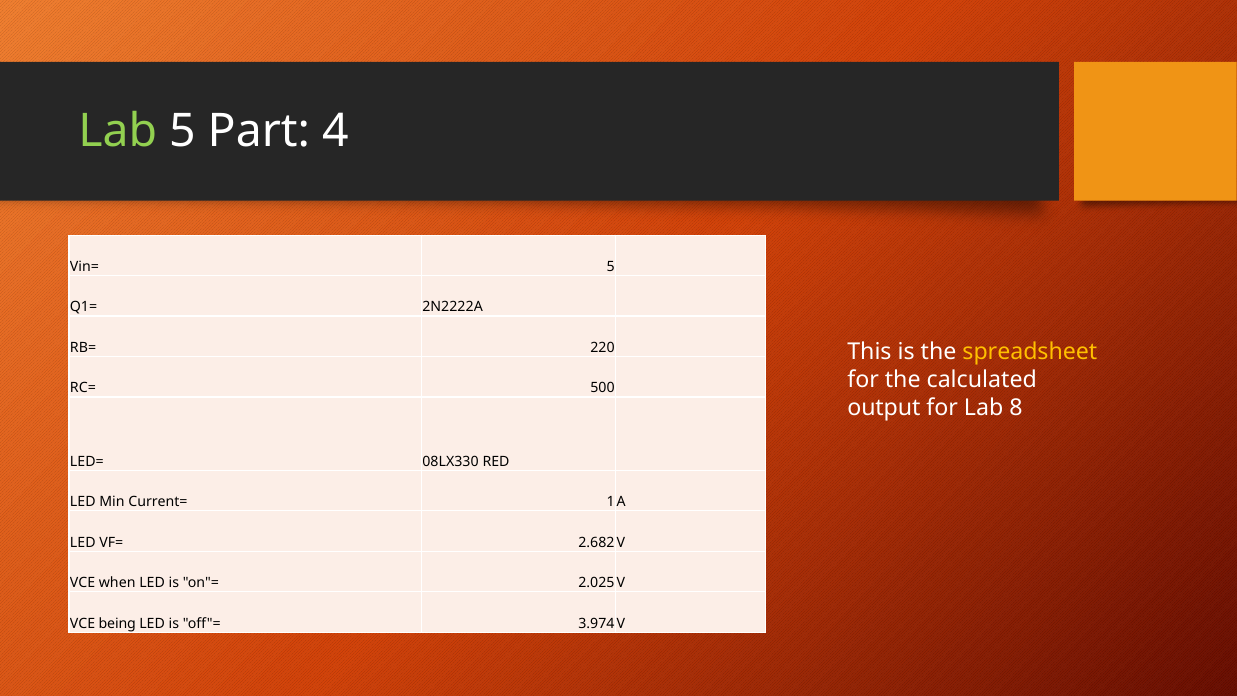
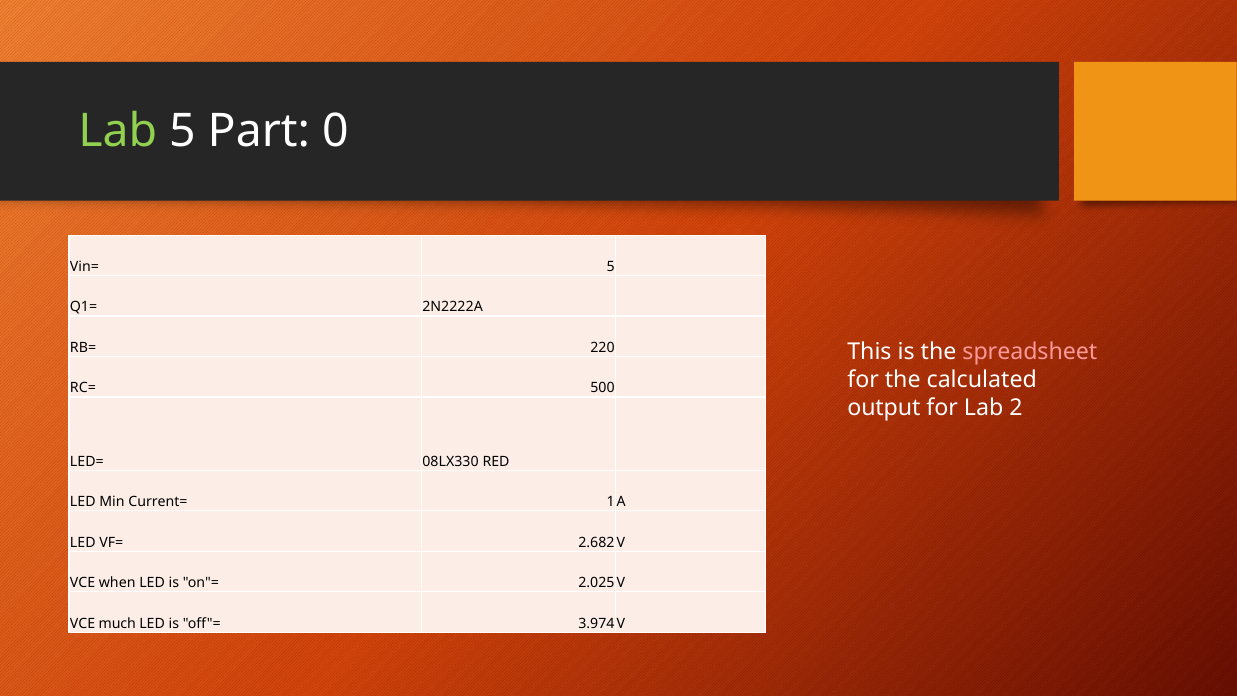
4: 4 -> 0
spreadsheet colour: yellow -> pink
8: 8 -> 2
being: being -> much
